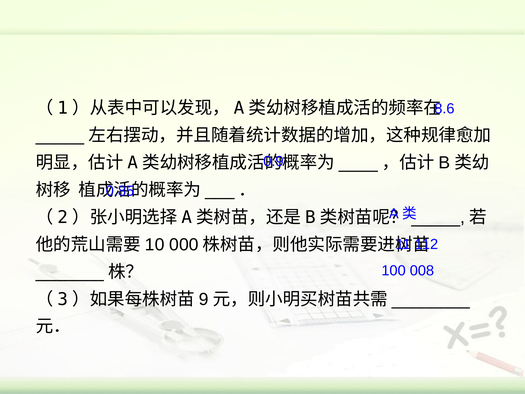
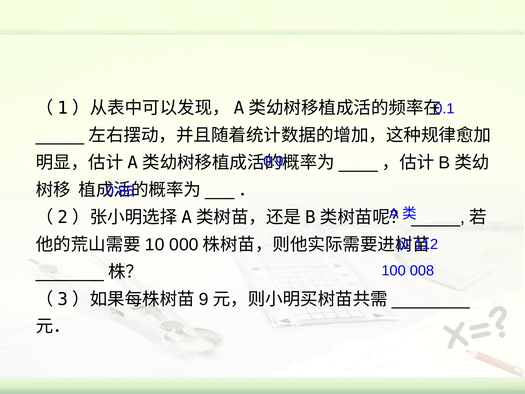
8.6: 8.6 -> 0.1
